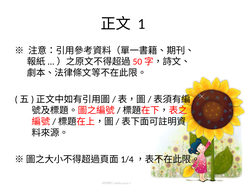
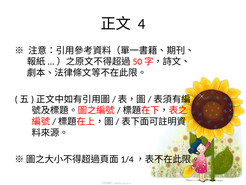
1: 1 -> 4
